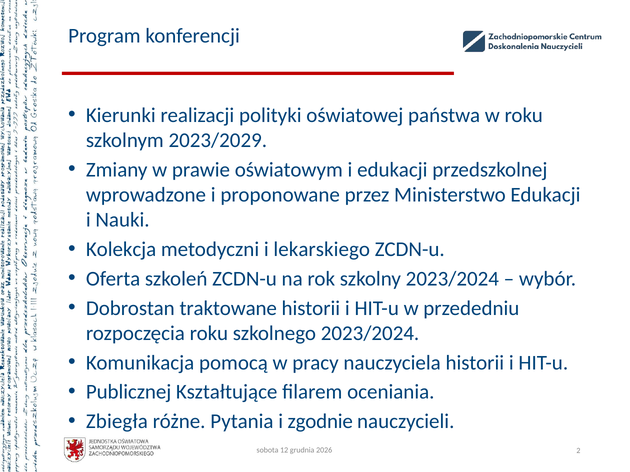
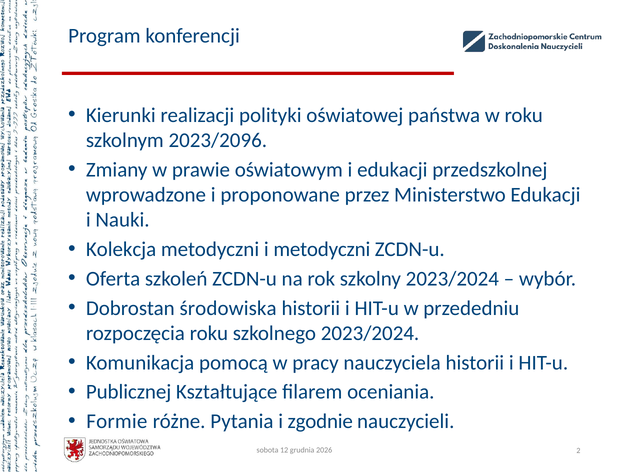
2023/2029: 2023/2029 -> 2023/2096
i lekarskiego: lekarskiego -> metodyczni
traktowane: traktowane -> środowiska
Zbiegła: Zbiegła -> Formie
